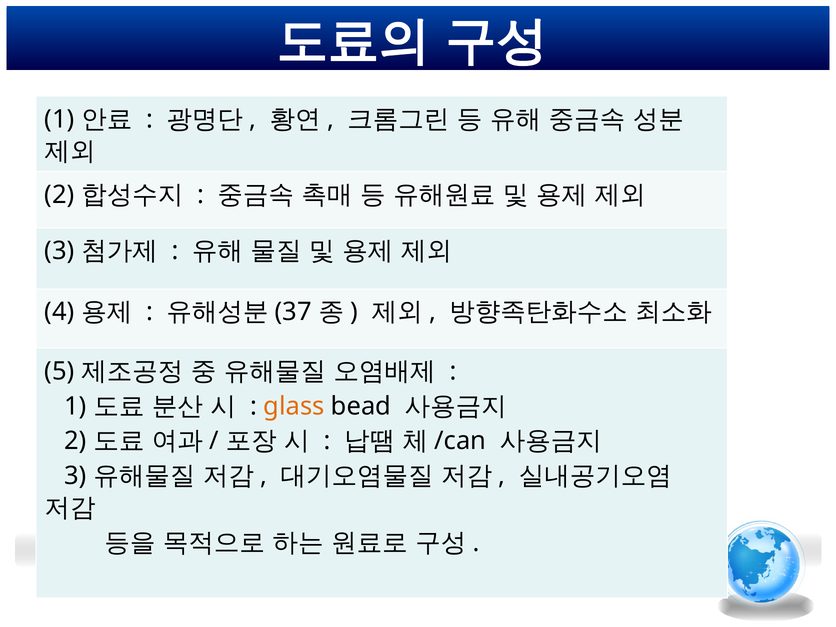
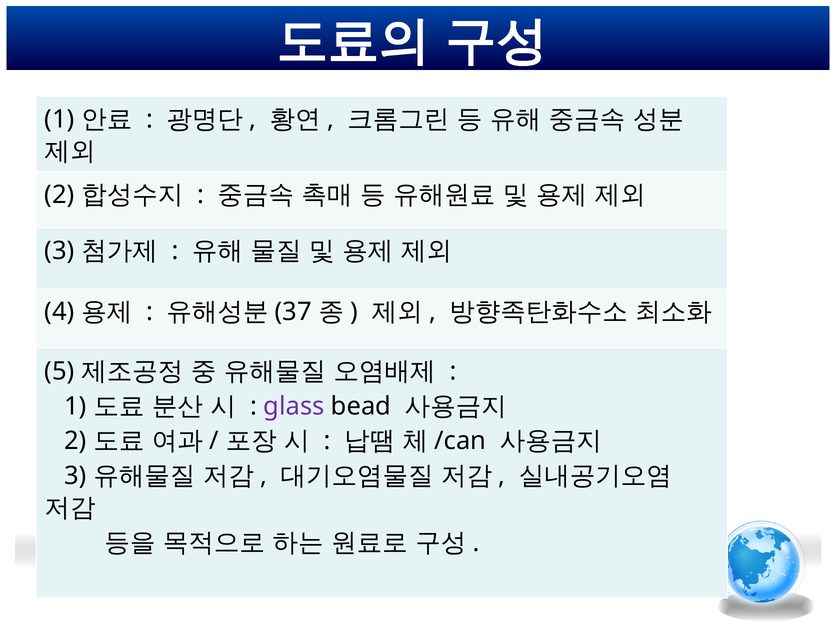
glass colour: orange -> purple
